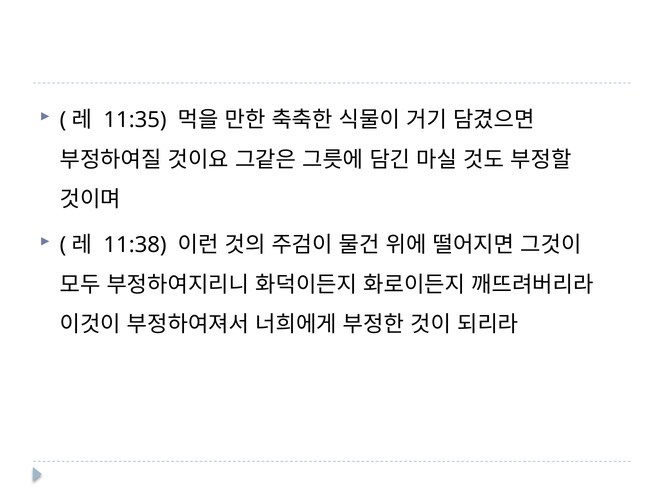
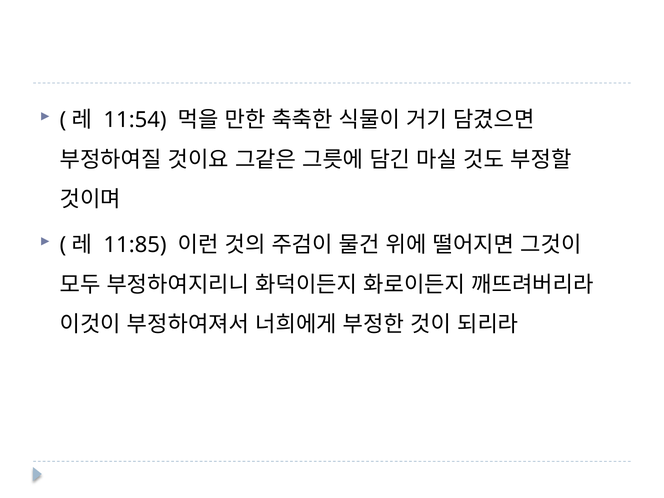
11:35: 11:35 -> 11:54
11:38: 11:38 -> 11:85
